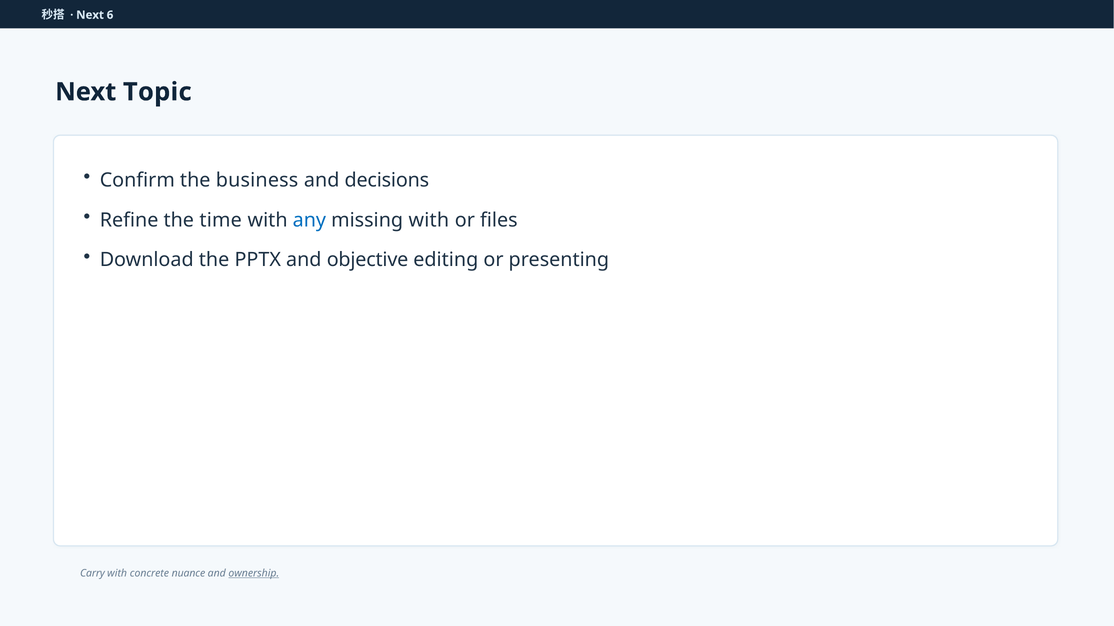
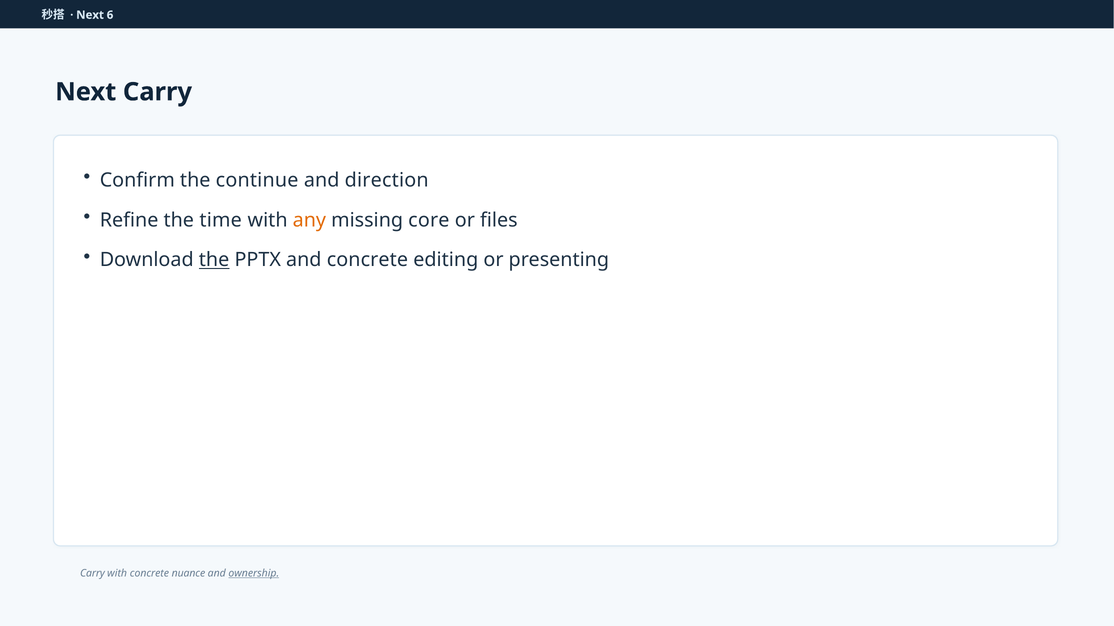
Next Topic: Topic -> Carry
business: business -> continue
decisions: decisions -> direction
any colour: blue -> orange
missing with: with -> core
the at (214, 260) underline: none -> present
and objective: objective -> concrete
